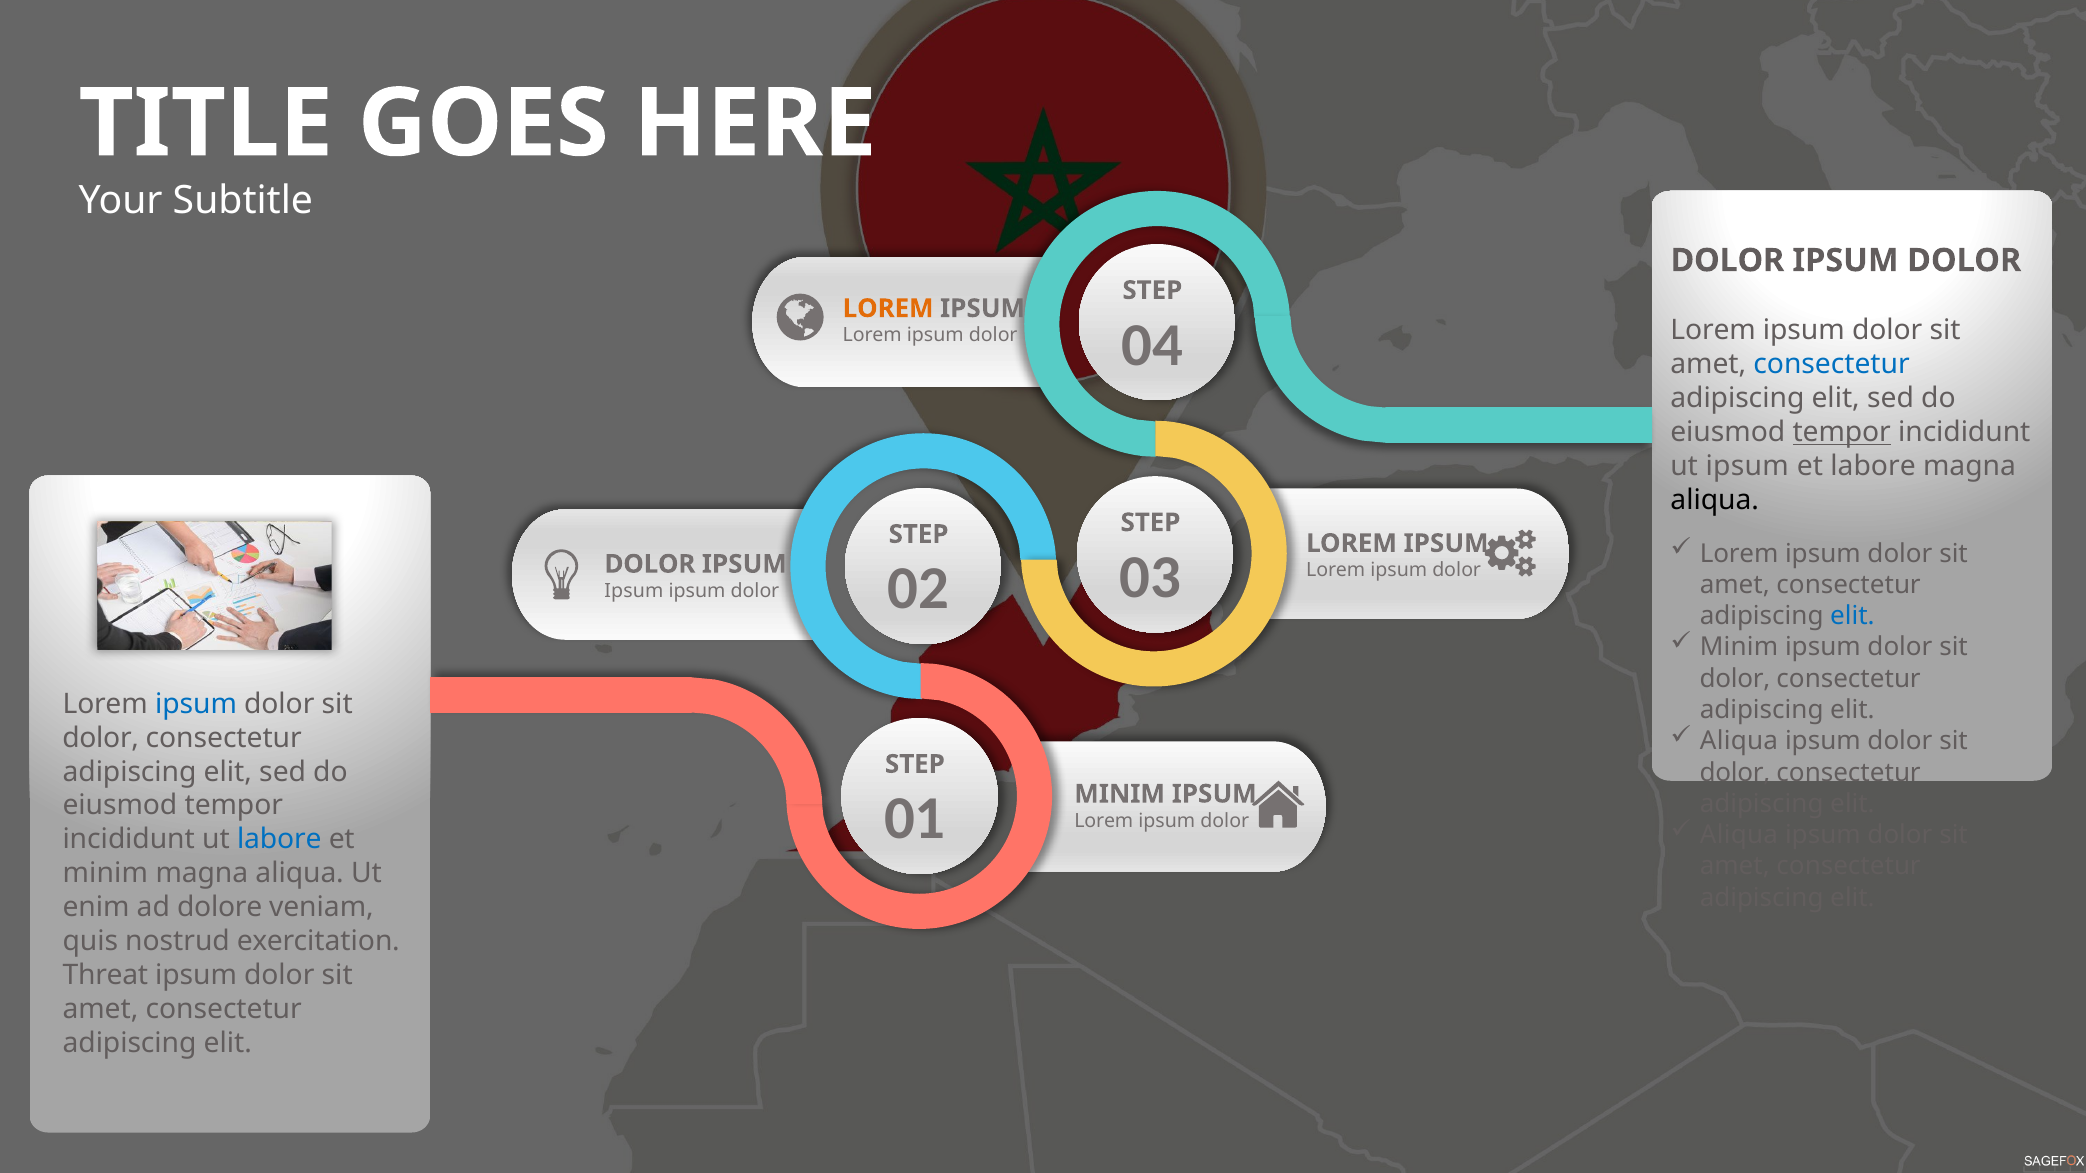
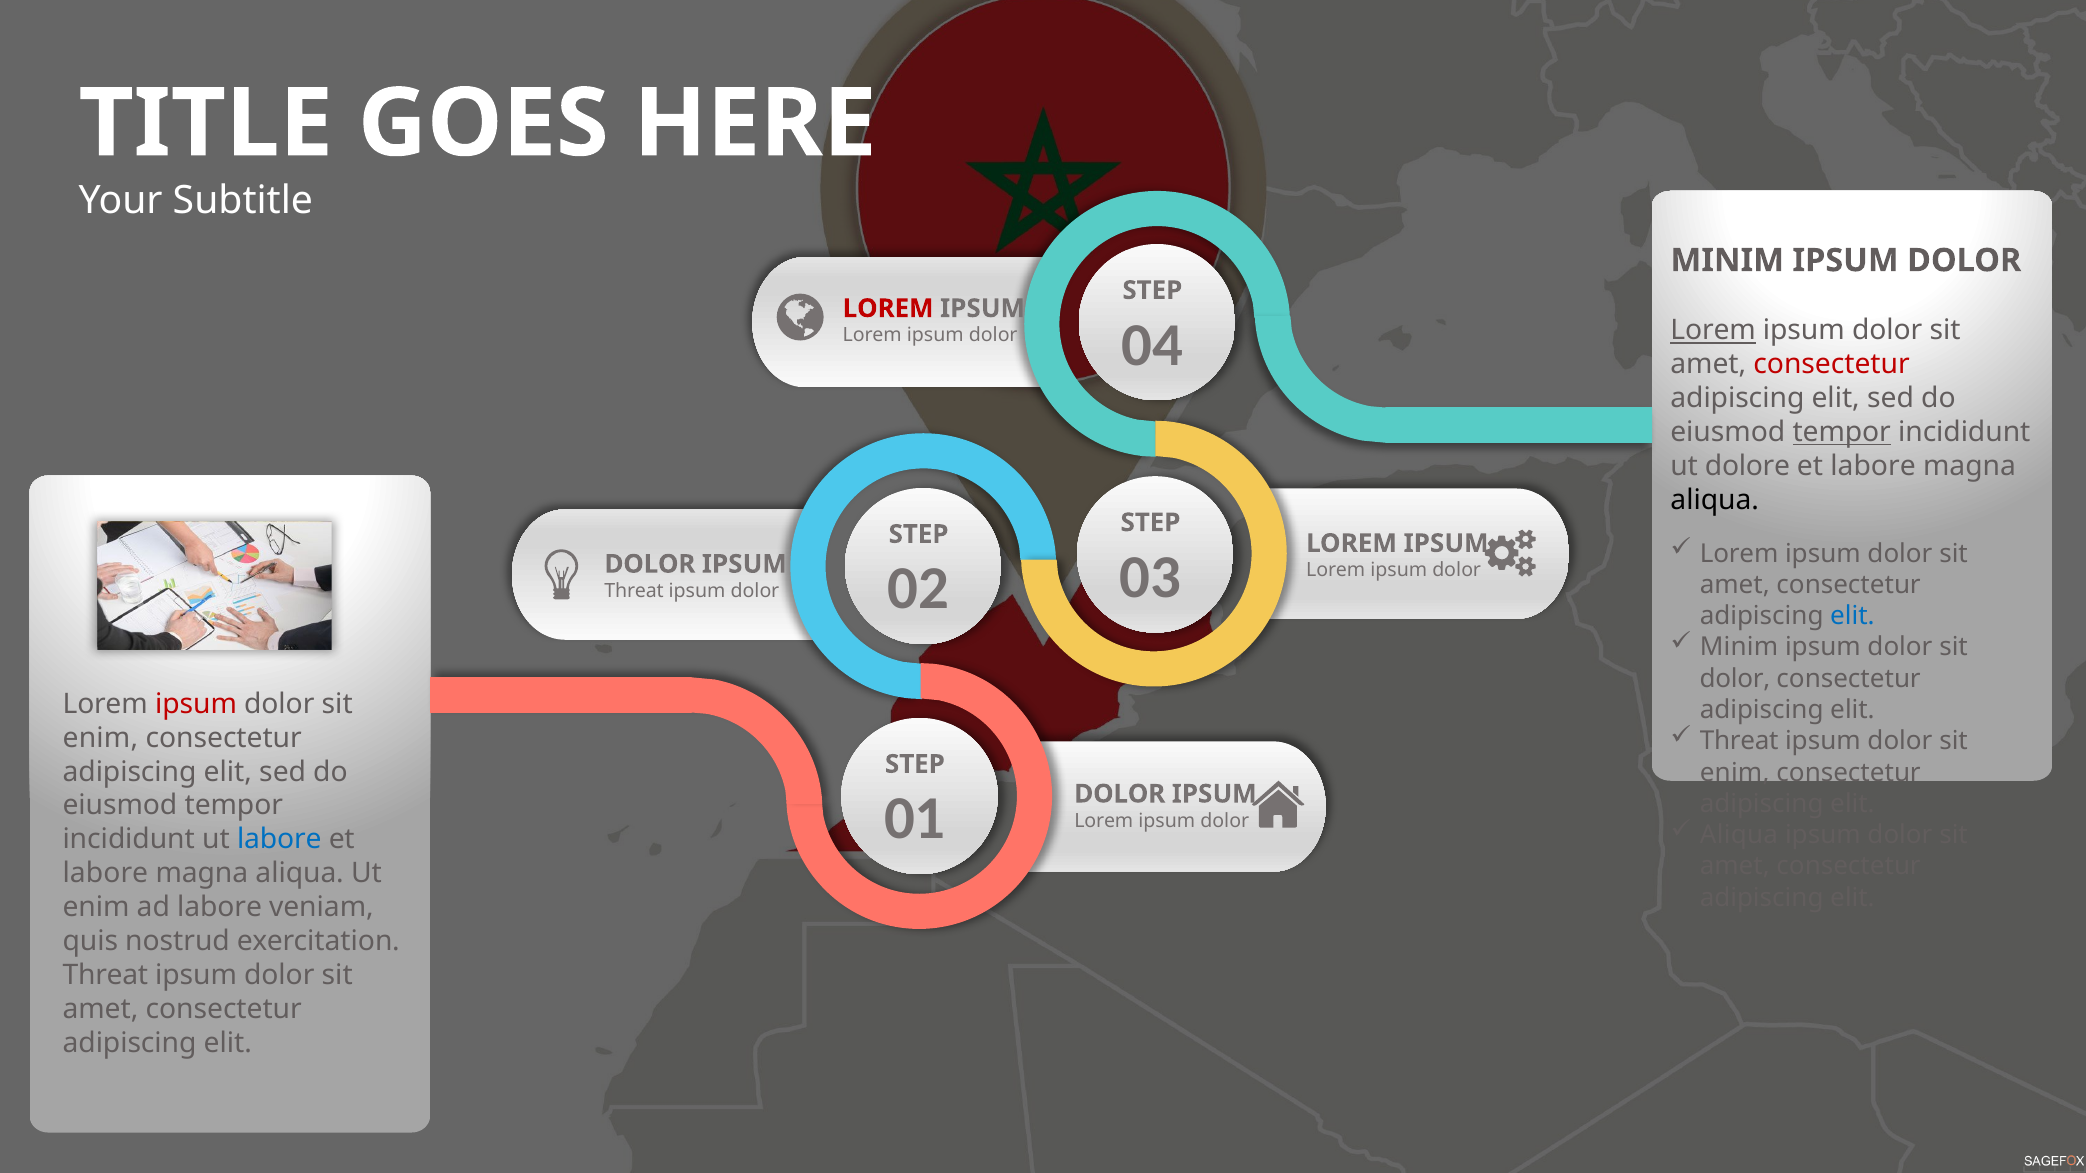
DOLOR at (1727, 261): DOLOR -> MINIM
LOREM at (888, 309) colour: orange -> red
Lorem at (1713, 331) underline: none -> present
consectetur at (1832, 365) colour: blue -> red
ut ipsum: ipsum -> dolore
Ipsum at (634, 591): Ipsum -> Threat
ipsum at (196, 704) colour: blue -> red
Aliqua at (1739, 741): Aliqua -> Threat
dolor at (101, 738): dolor -> enim
dolor at (1735, 773): dolor -> enim
MINIM at (1120, 794): MINIM -> DOLOR
minim at (105, 874): minim -> labore
ad dolore: dolore -> labore
